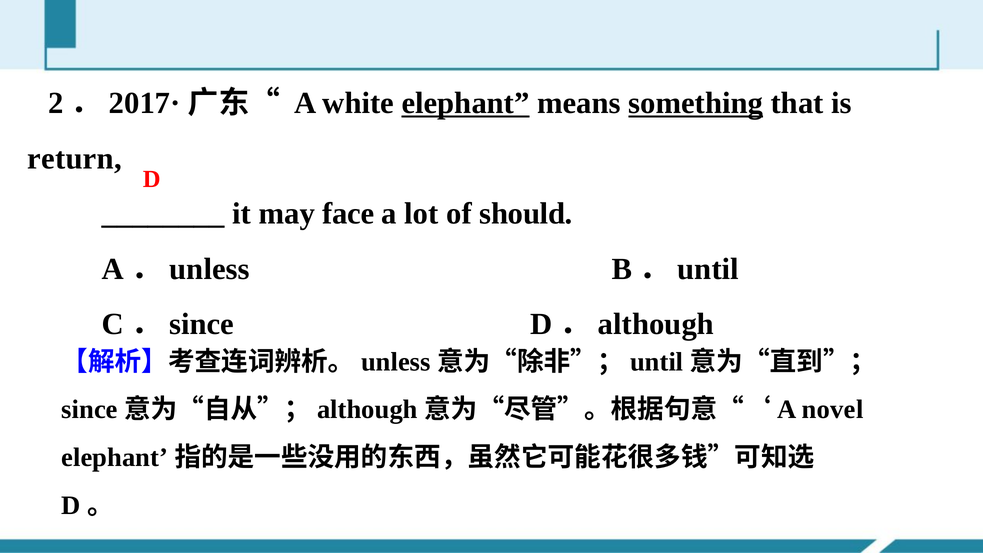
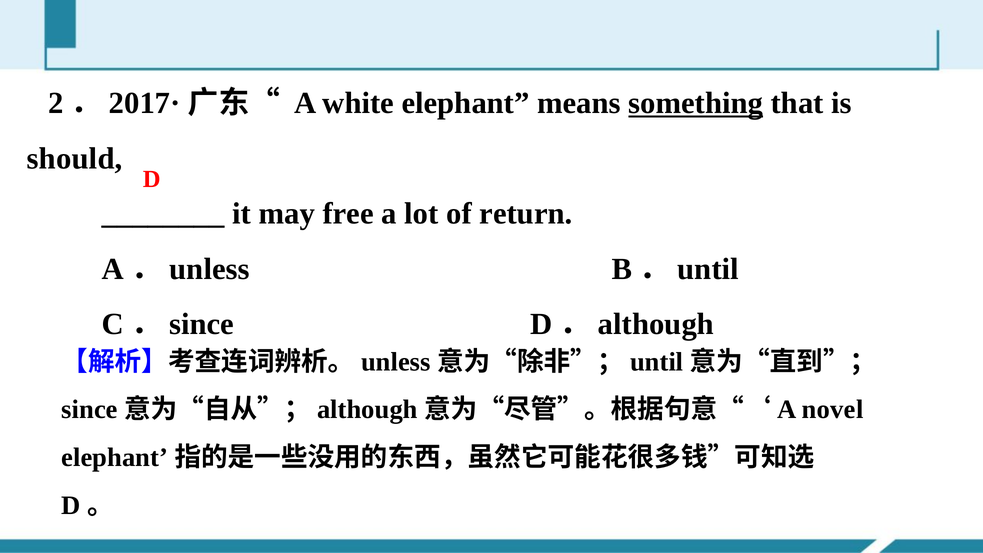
elephant underline: present -> none
return: return -> should
face: face -> free
should: should -> return
